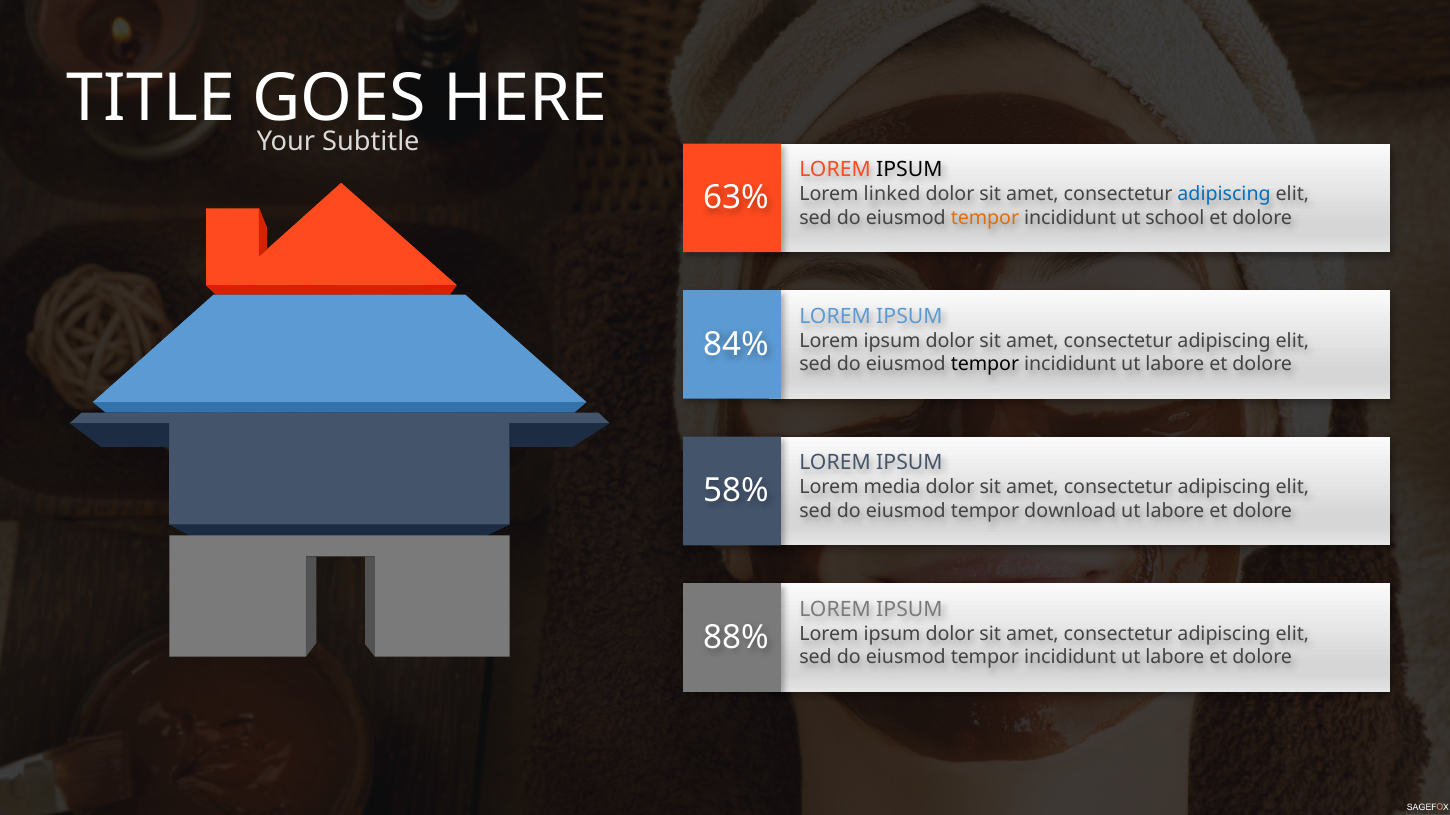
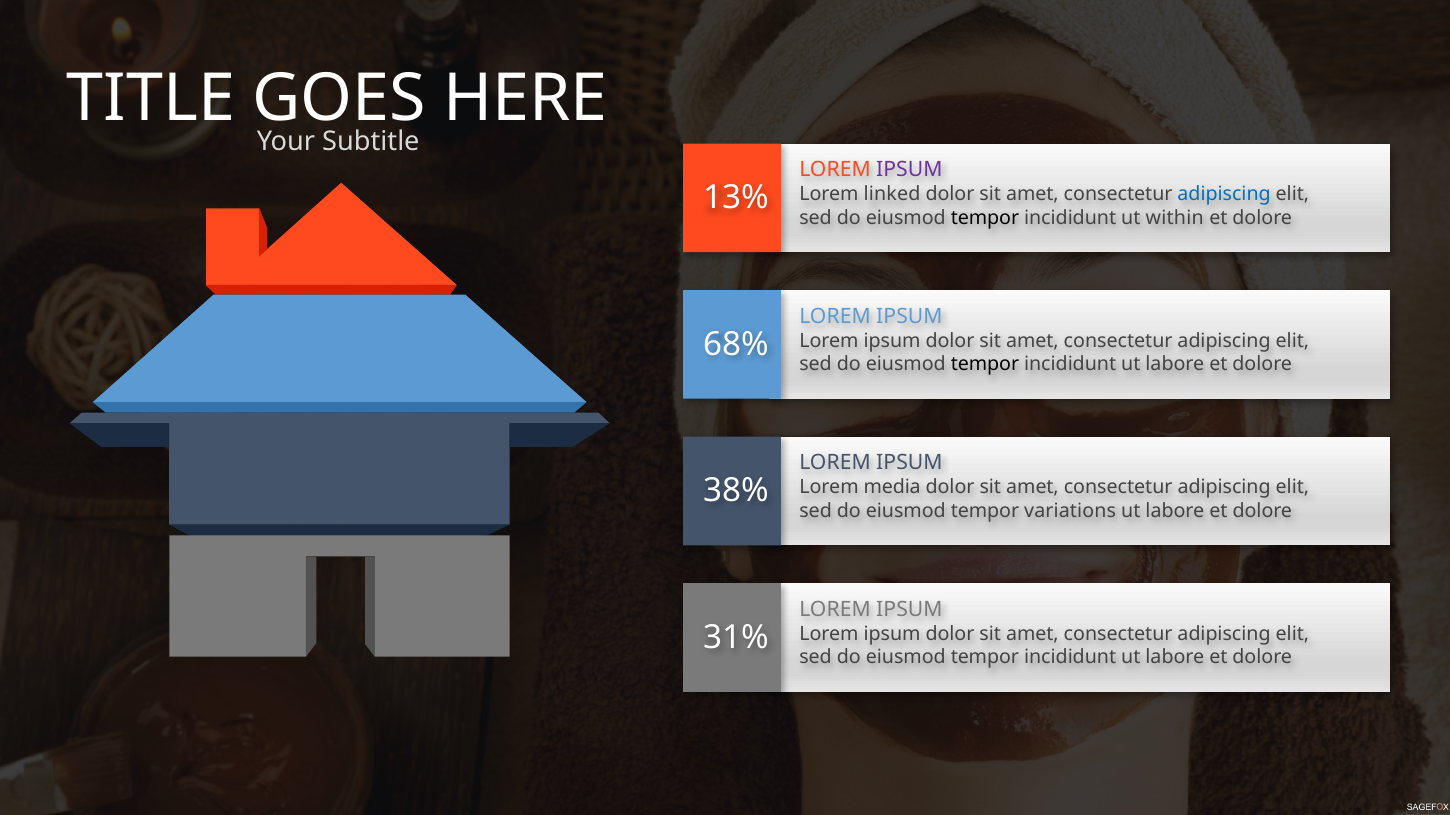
IPSUM at (909, 170) colour: black -> purple
63%: 63% -> 13%
tempor at (985, 218) colour: orange -> black
school: school -> within
84%: 84% -> 68%
58%: 58% -> 38%
download: download -> variations
88%: 88% -> 31%
